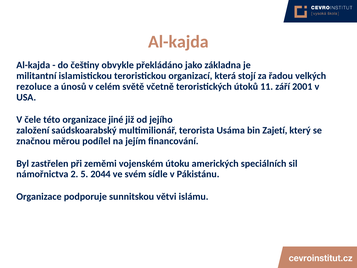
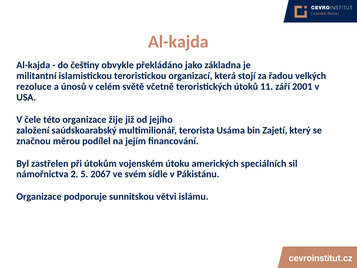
jiné: jiné -> žije
zeměmi: zeměmi -> útokům
2044: 2044 -> 2067
